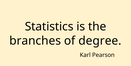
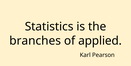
degree: degree -> applied
